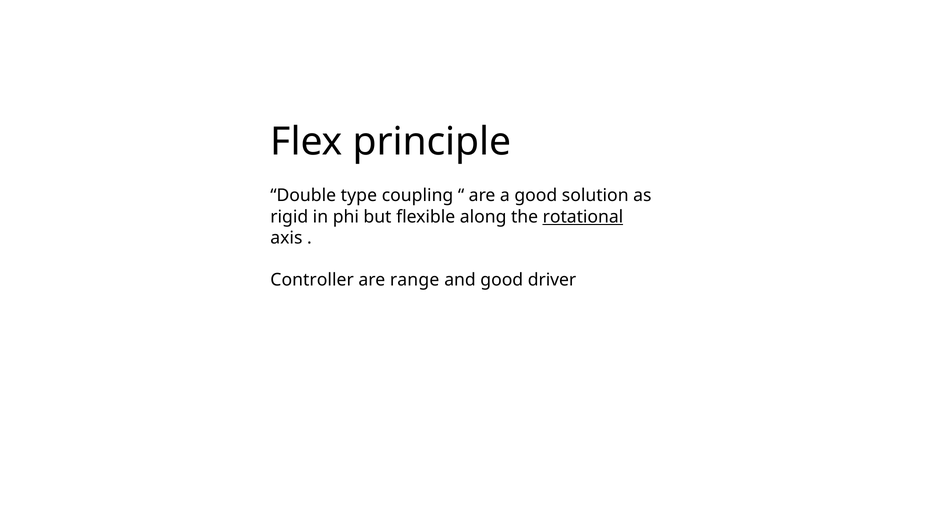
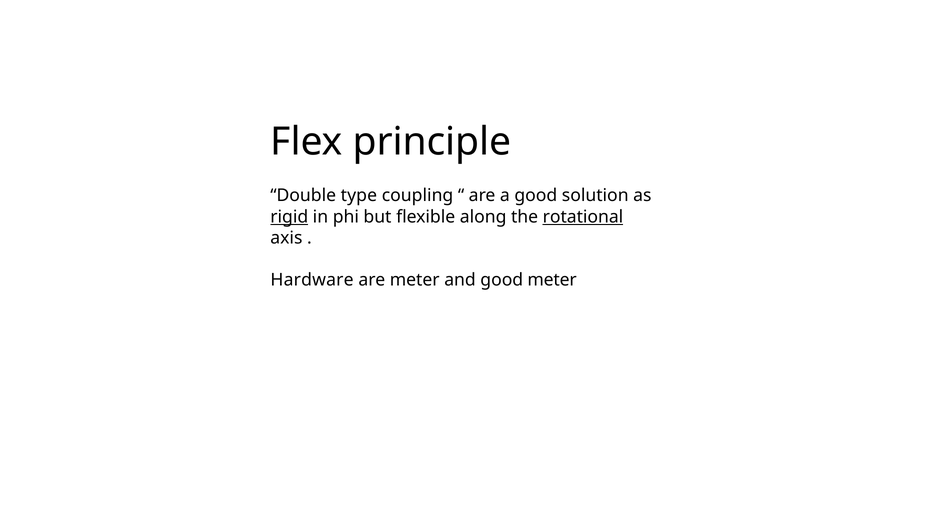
rigid underline: none -> present
Controller: Controller -> Hardware
are range: range -> meter
good driver: driver -> meter
